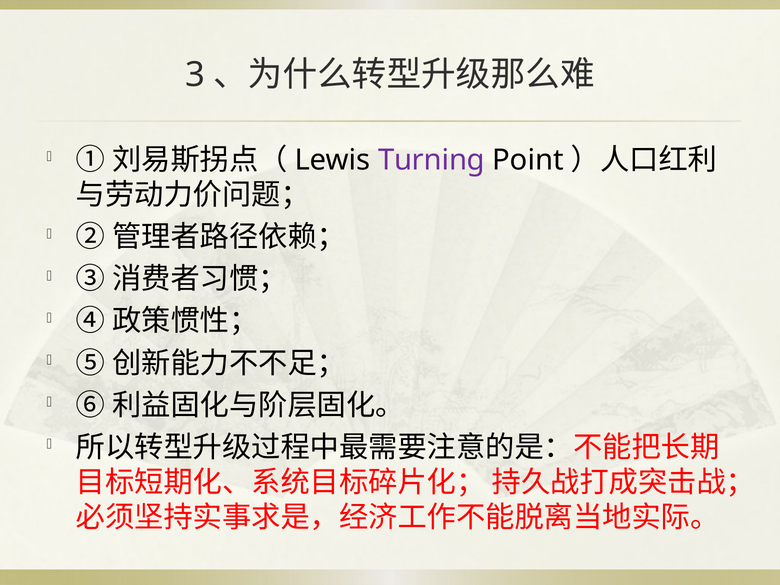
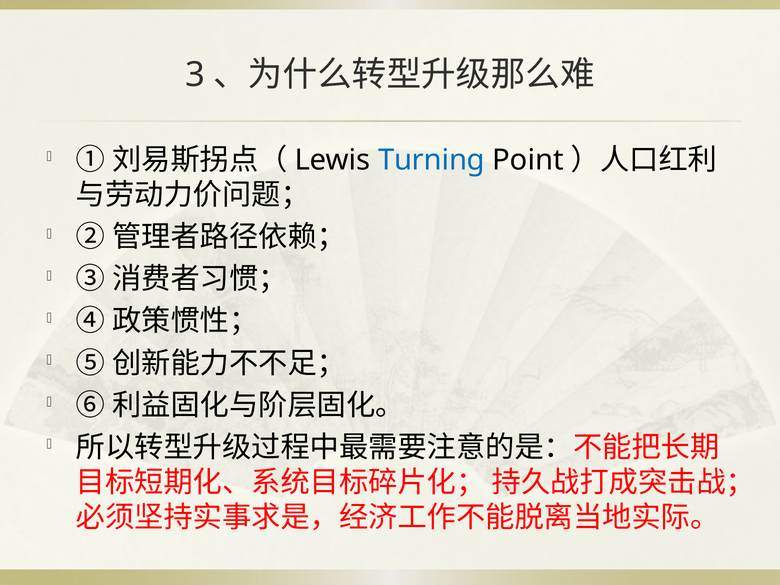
Turning colour: purple -> blue
